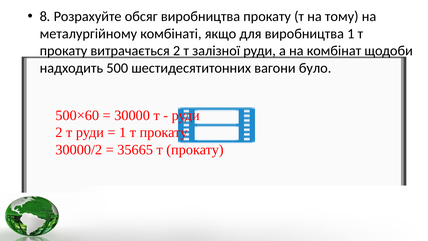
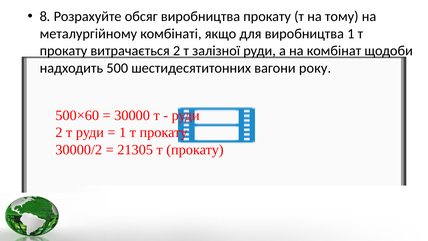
було: було -> року
35665: 35665 -> 21305
